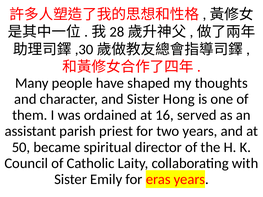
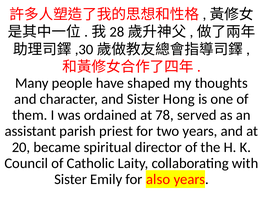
16: 16 -> 78
50: 50 -> 20
eras: eras -> also
